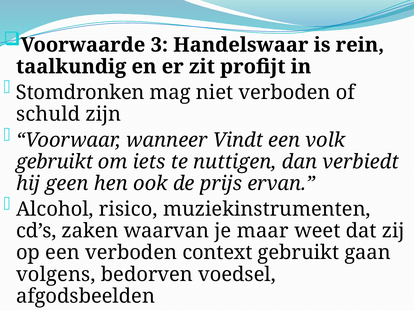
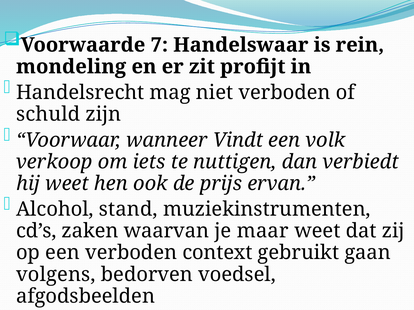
3: 3 -> 7
taalkundig: taalkundig -> mondeling
Stomdronken: Stomdronken -> Handelsrecht
gebruikt at (54, 162): gebruikt -> verkoop
hij geen: geen -> weet
risico: risico -> stand
